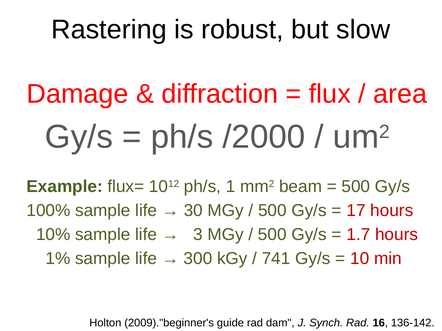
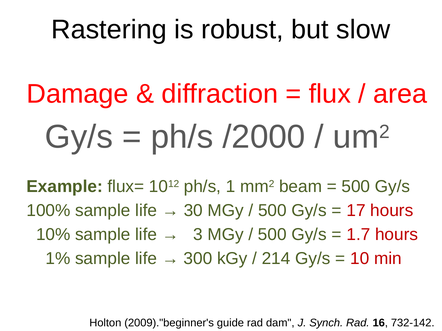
741: 741 -> 214
136-142: 136-142 -> 732-142
